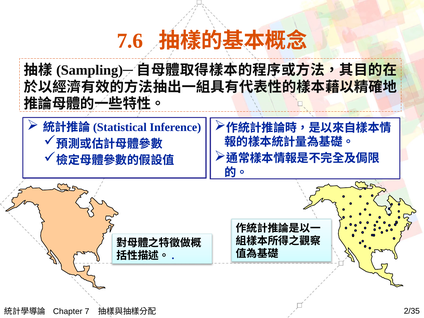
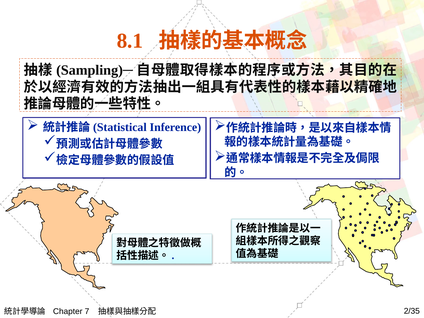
7.6: 7.6 -> 8.1
